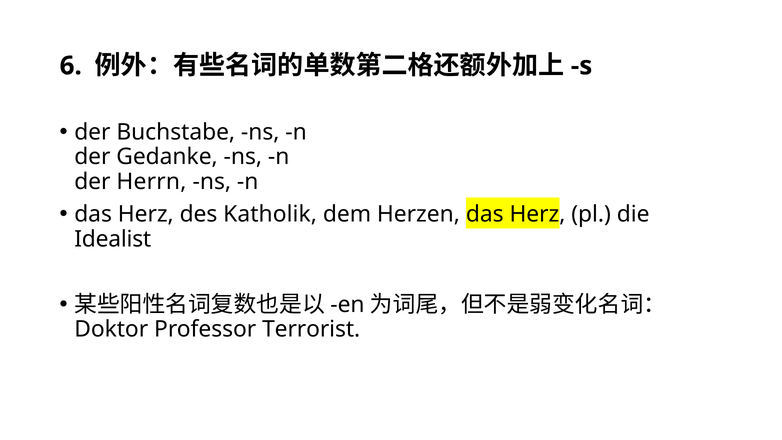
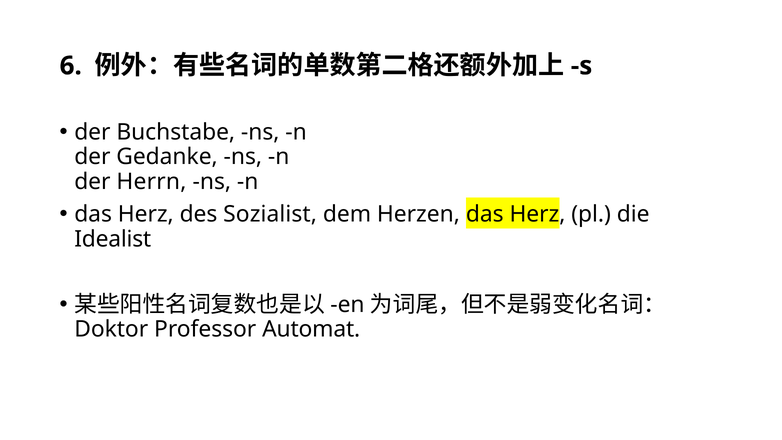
Katholik: Katholik -> Sozialist
Terrorist: Terrorist -> Automat
